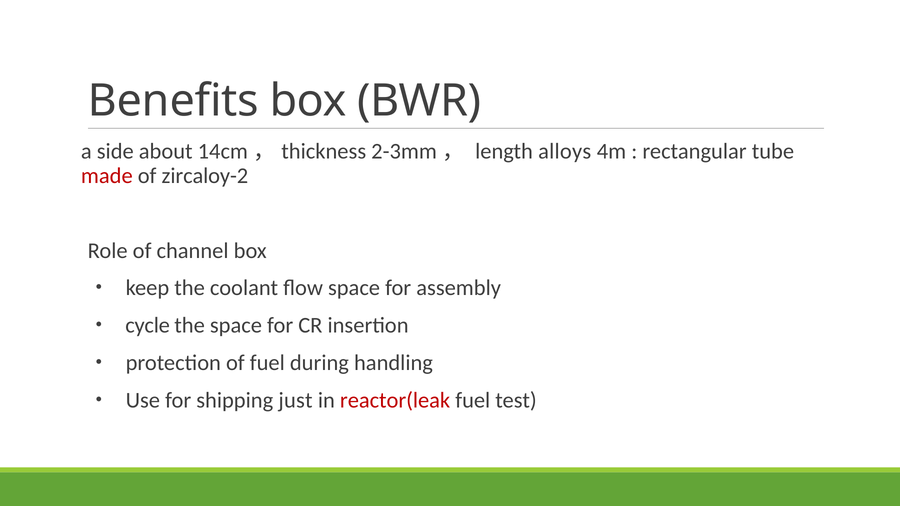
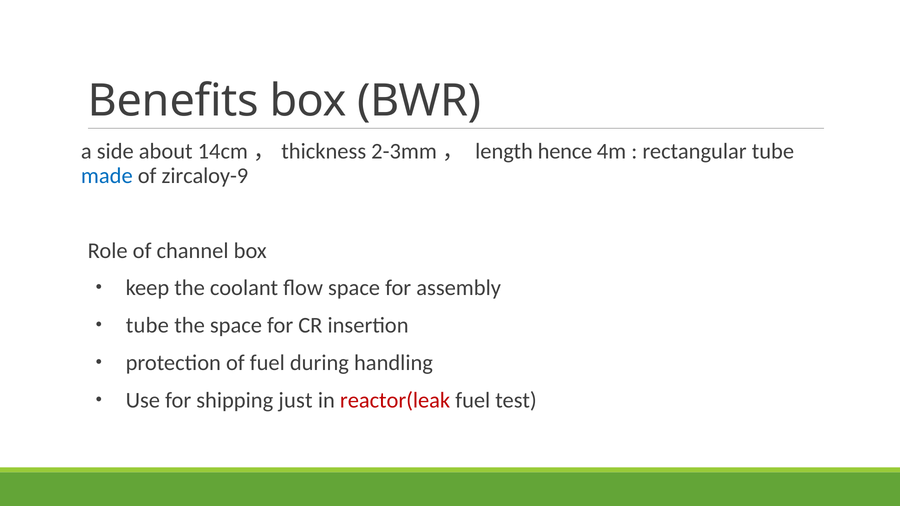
alloys: alloys -> hence
made colour: red -> blue
zircaloy-2: zircaloy-2 -> zircaloy-9
cycle at (148, 326): cycle -> tube
